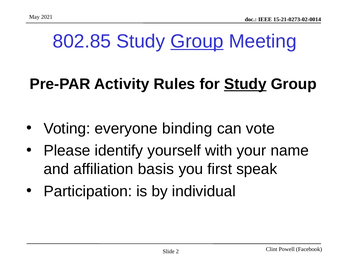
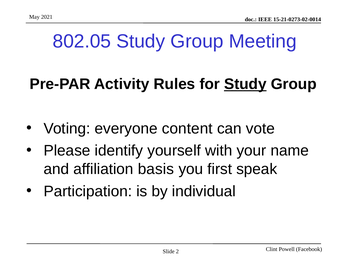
802.85: 802.85 -> 802.05
Group at (197, 41) underline: present -> none
binding: binding -> content
